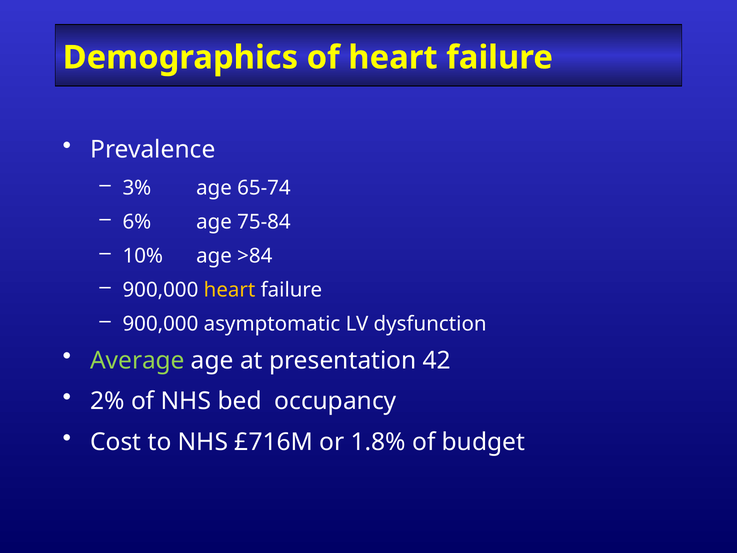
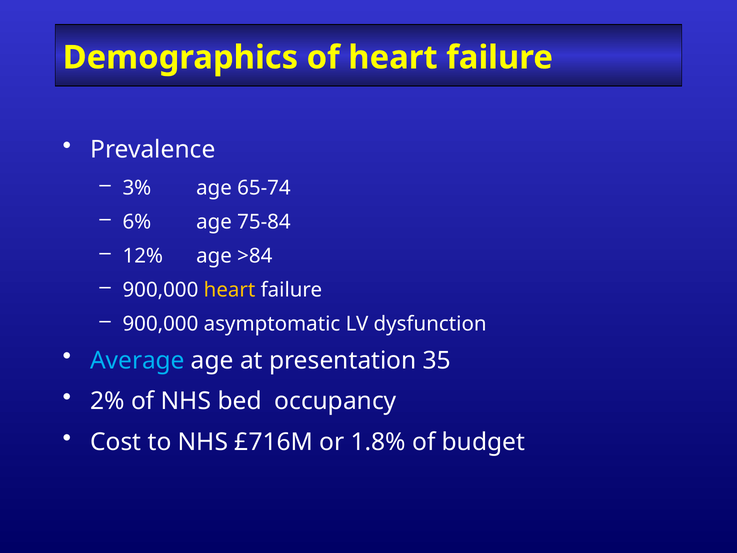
10%: 10% -> 12%
Average colour: light green -> light blue
42: 42 -> 35
